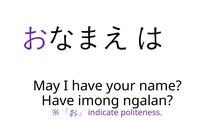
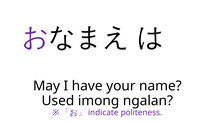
Have at (58, 101): Have -> Used
